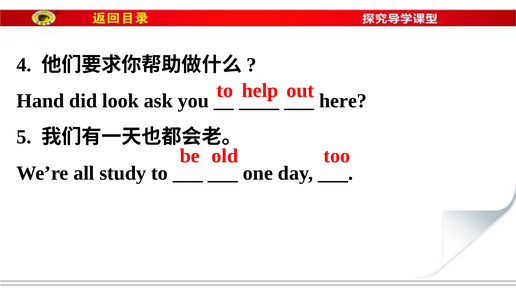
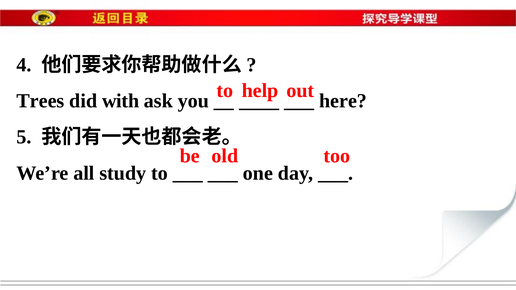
Hand: Hand -> Trees
look: look -> with
